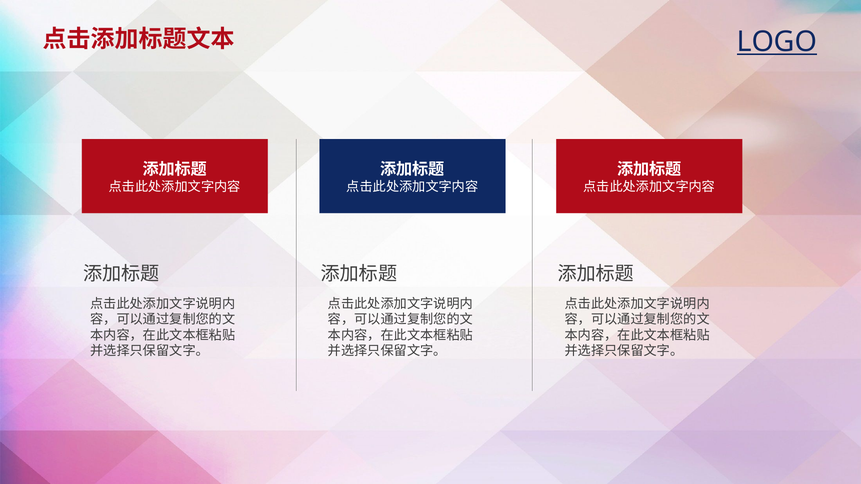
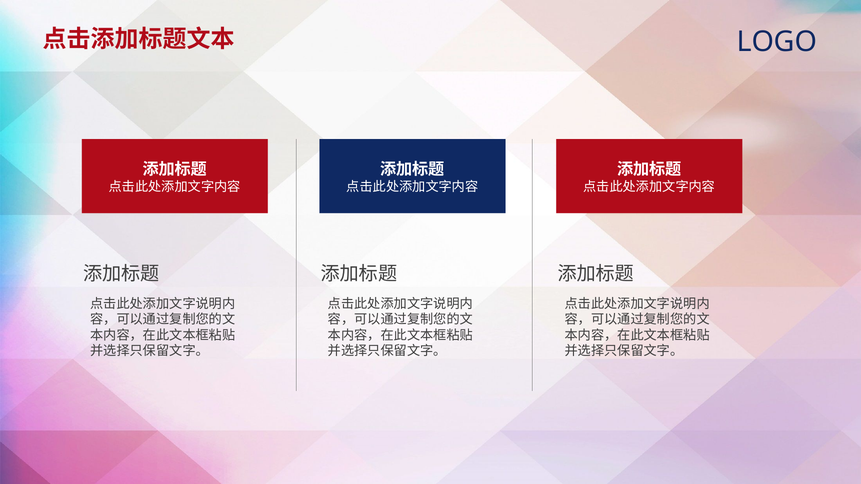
LOGO underline: present -> none
